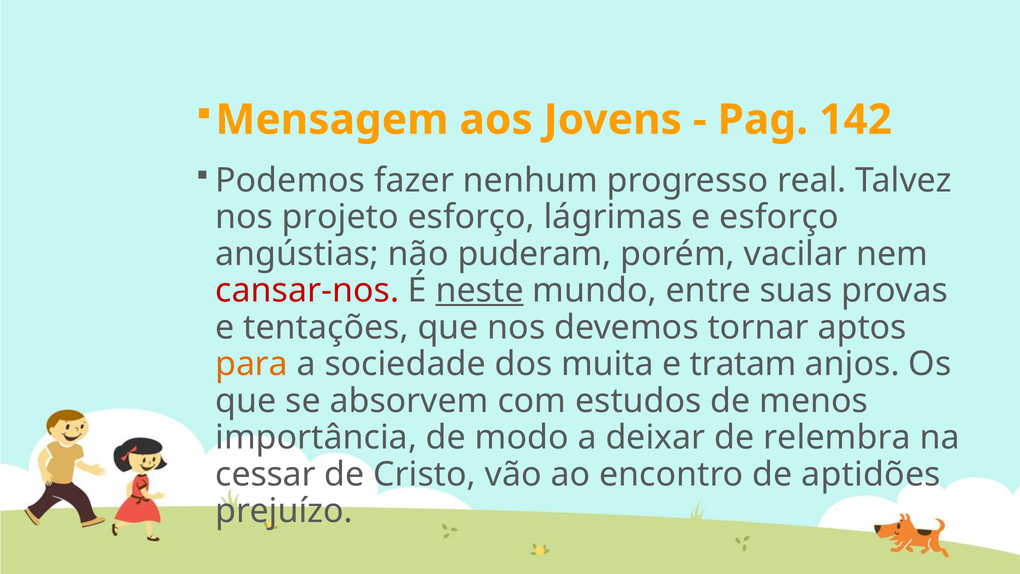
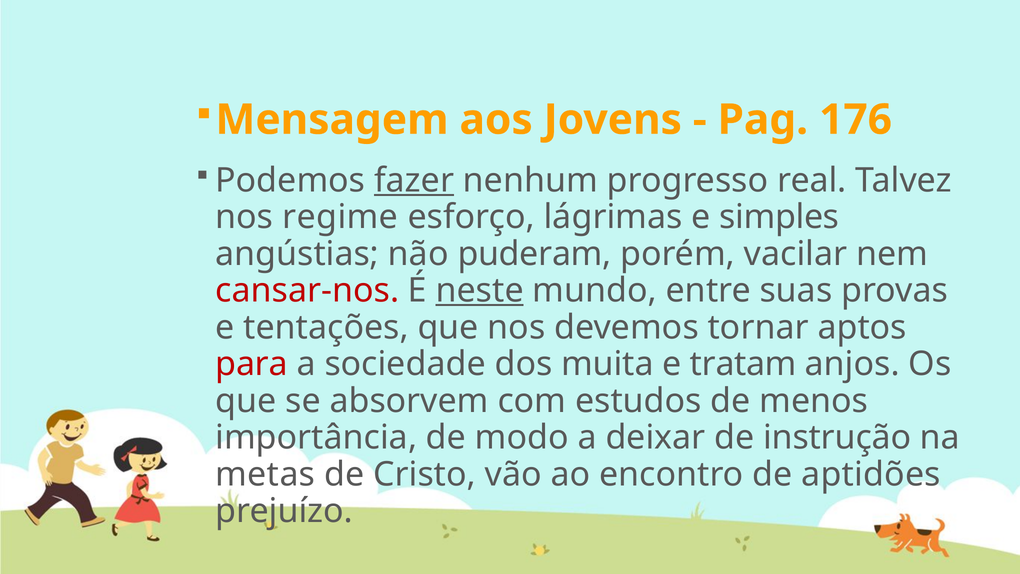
142: 142 -> 176
fazer underline: none -> present
projeto: projeto -> regime
e esforço: esforço -> simples
para colour: orange -> red
relembra: relembra -> instrução
cessar: cessar -> metas
